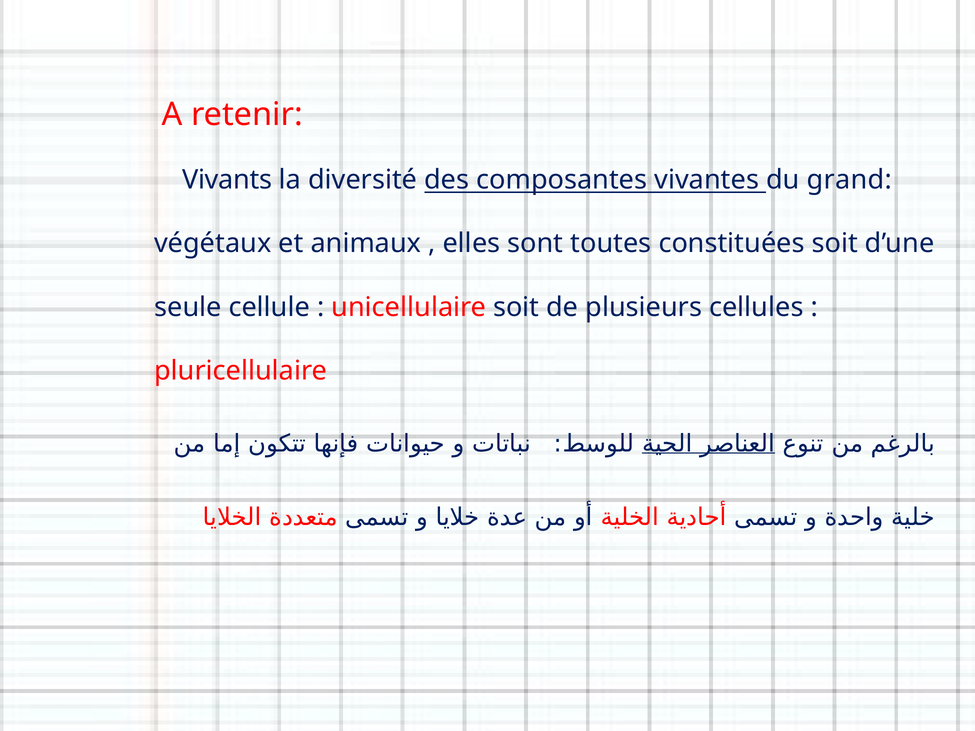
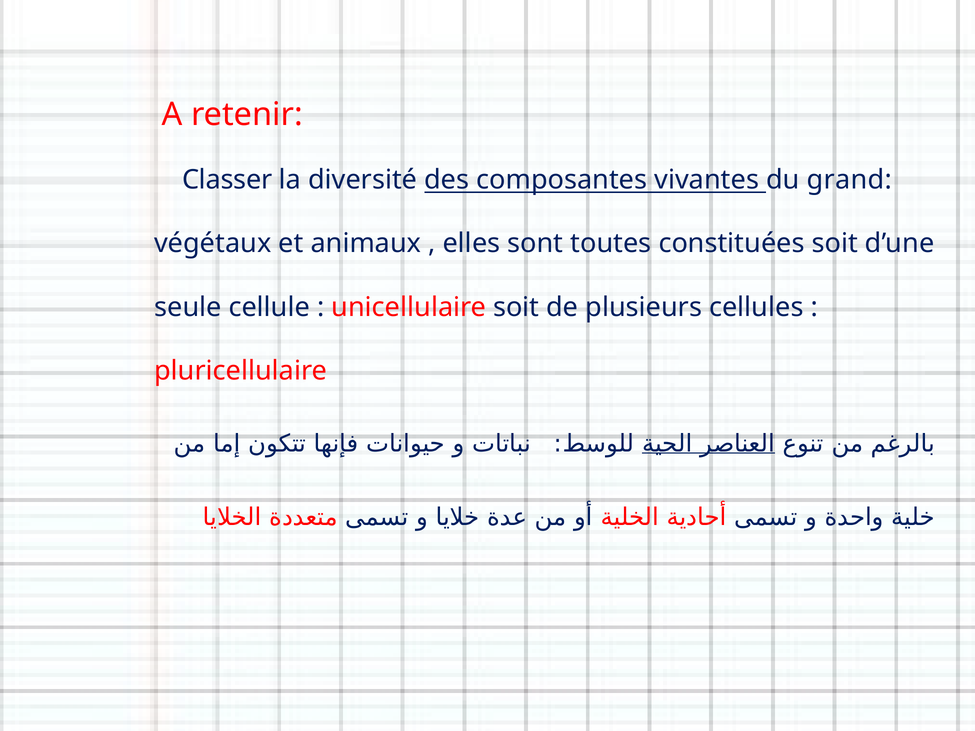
Vivants: Vivants -> Classer
